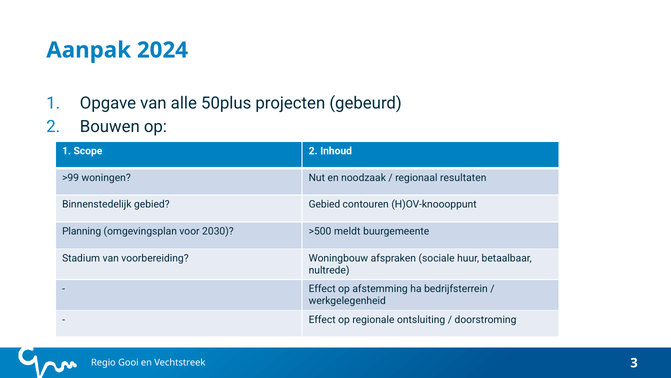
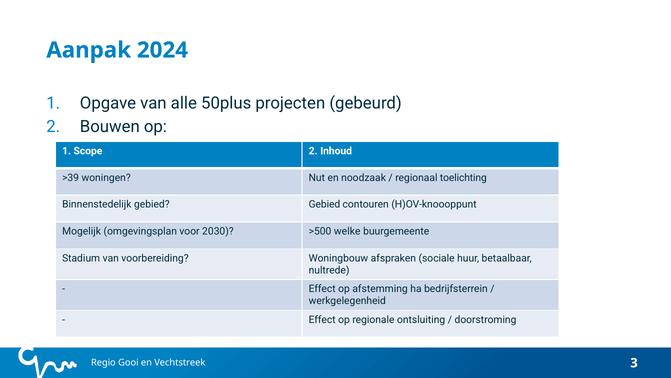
>99: >99 -> >39
resultaten: resultaten -> toelichting
Planning: Planning -> Mogelijk
meldt: meldt -> welke
